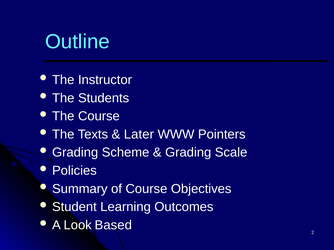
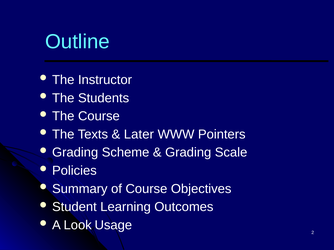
Based: Based -> Usage
